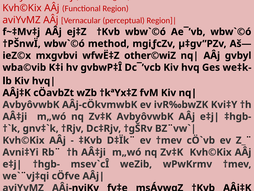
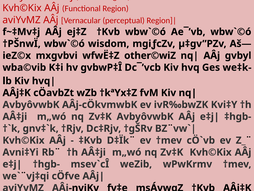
method: method -> wisdom
